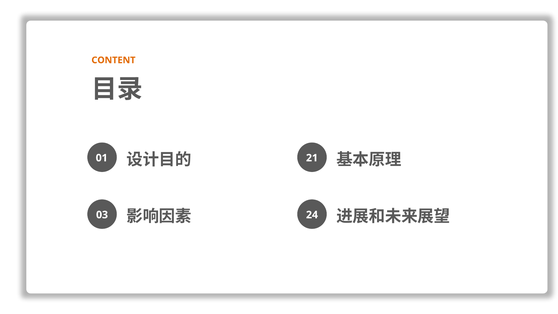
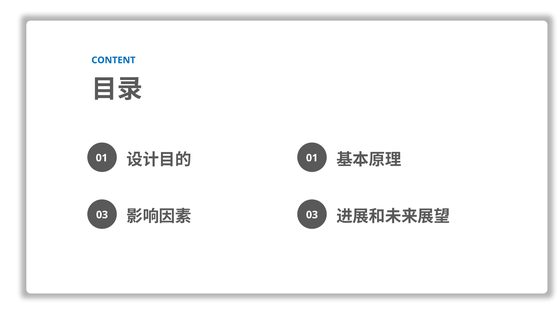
CONTENT colour: orange -> blue
21 at (312, 158): 21 -> 01
24 at (312, 215): 24 -> 03
